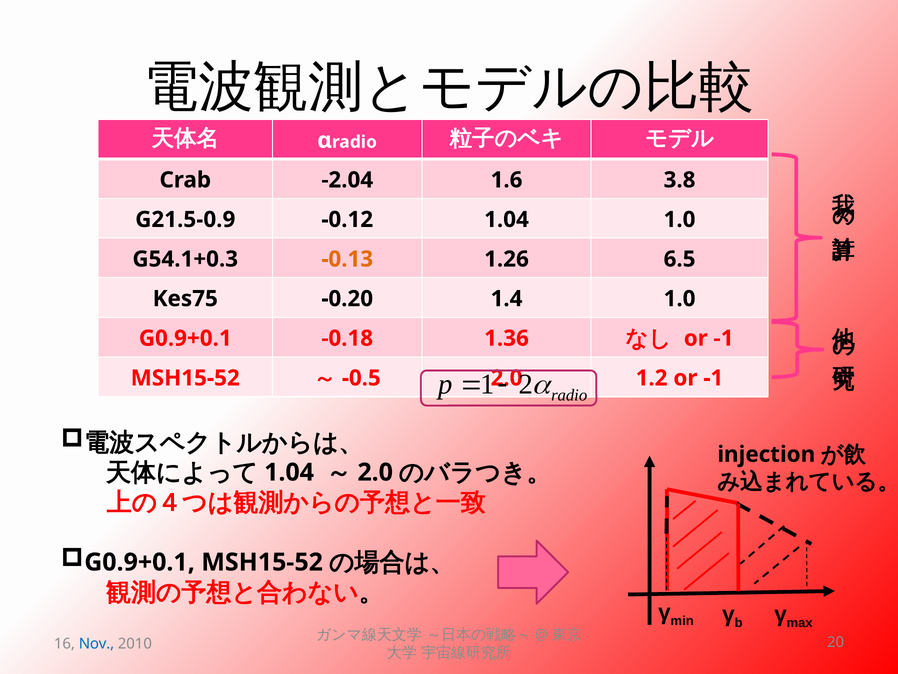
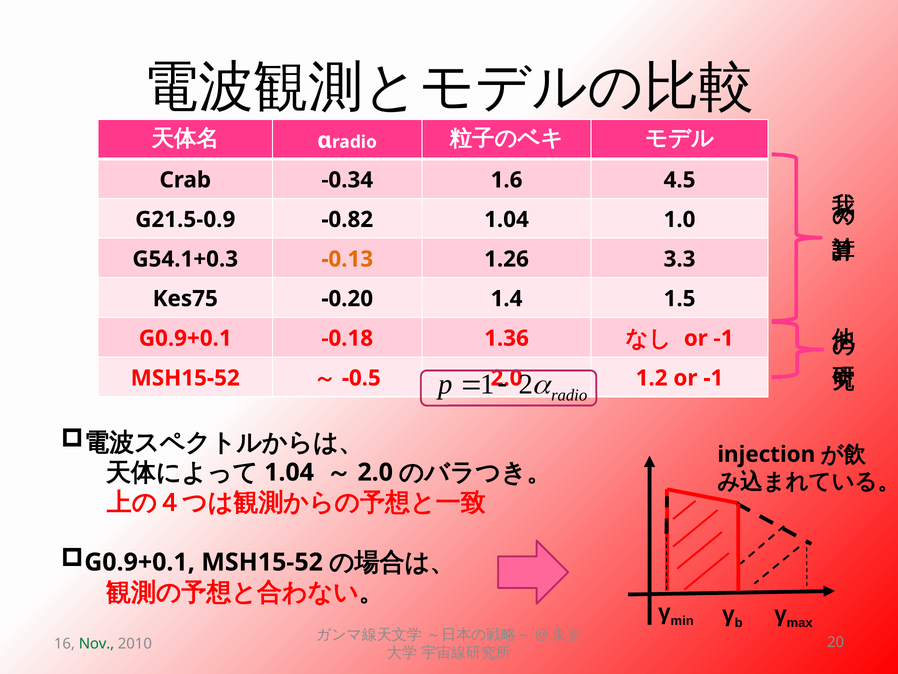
-2.04: -2.04 -> -0.34
3.8: 3.8 -> 4.5
-0.12: -0.12 -> -0.82
6.5: 6.5 -> 3.3
1.4 1.0: 1.0 -> 1.5
Nov colour: blue -> green
